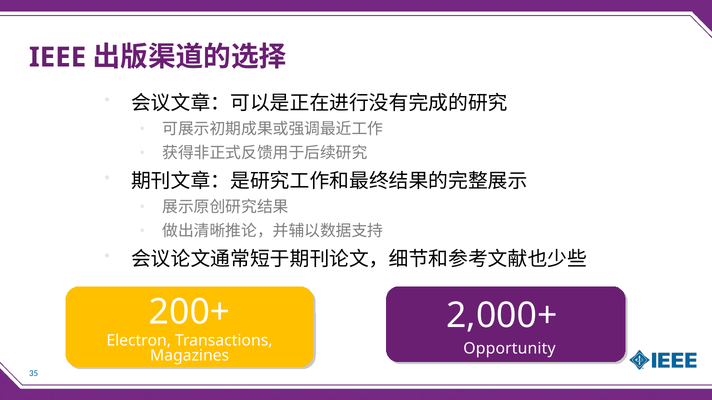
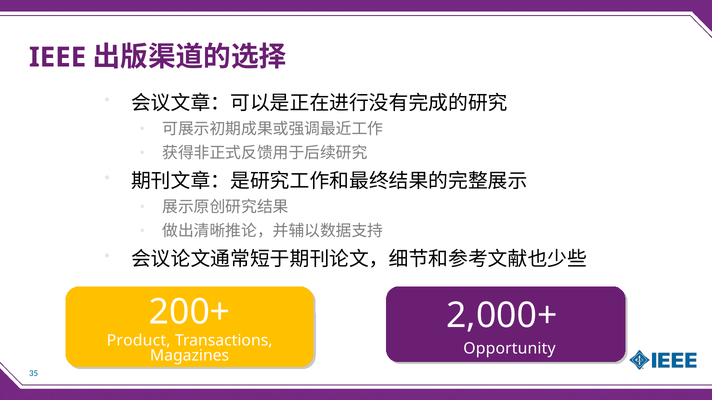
Electron: Electron -> Product
